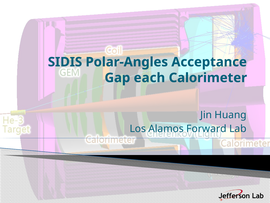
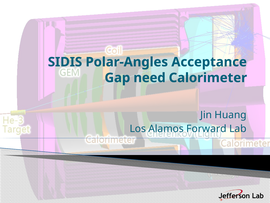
each: each -> need
